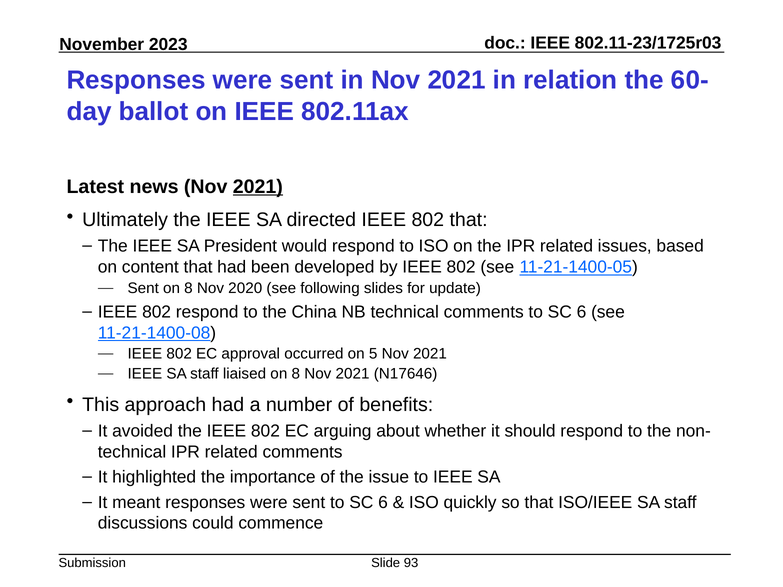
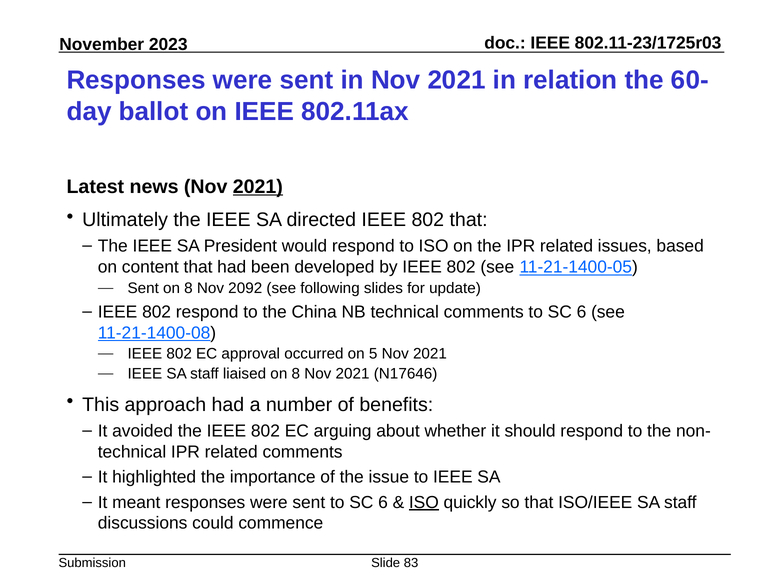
2020: 2020 -> 2092
ISO at (424, 503) underline: none -> present
93: 93 -> 83
